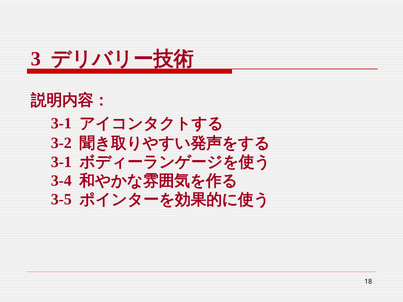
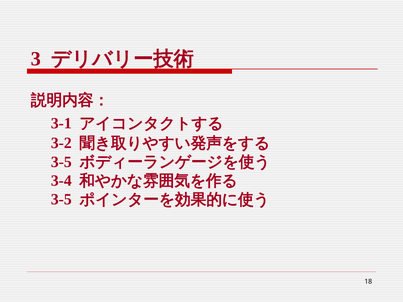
3-1 at (61, 162): 3-1 -> 3-5
